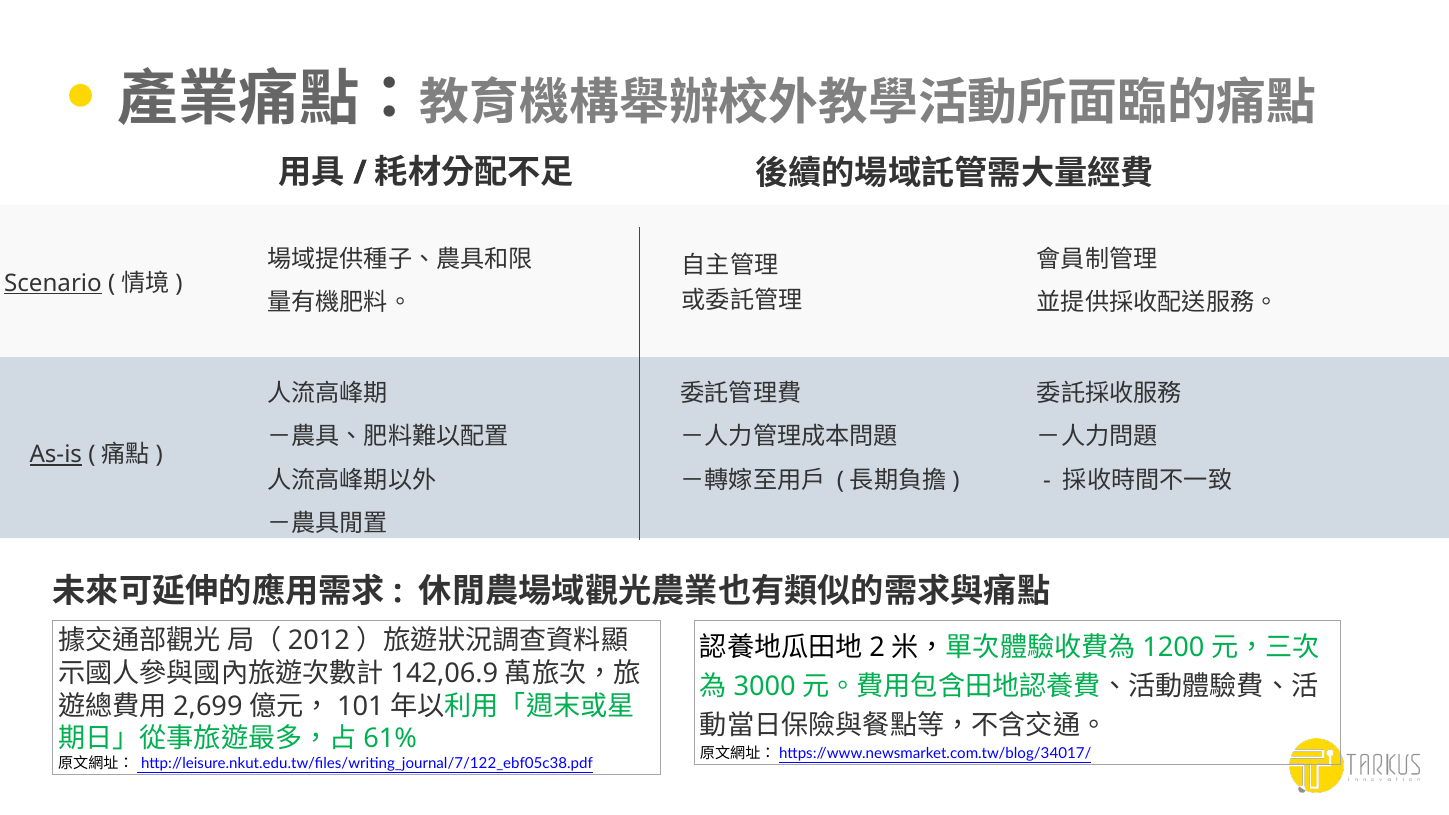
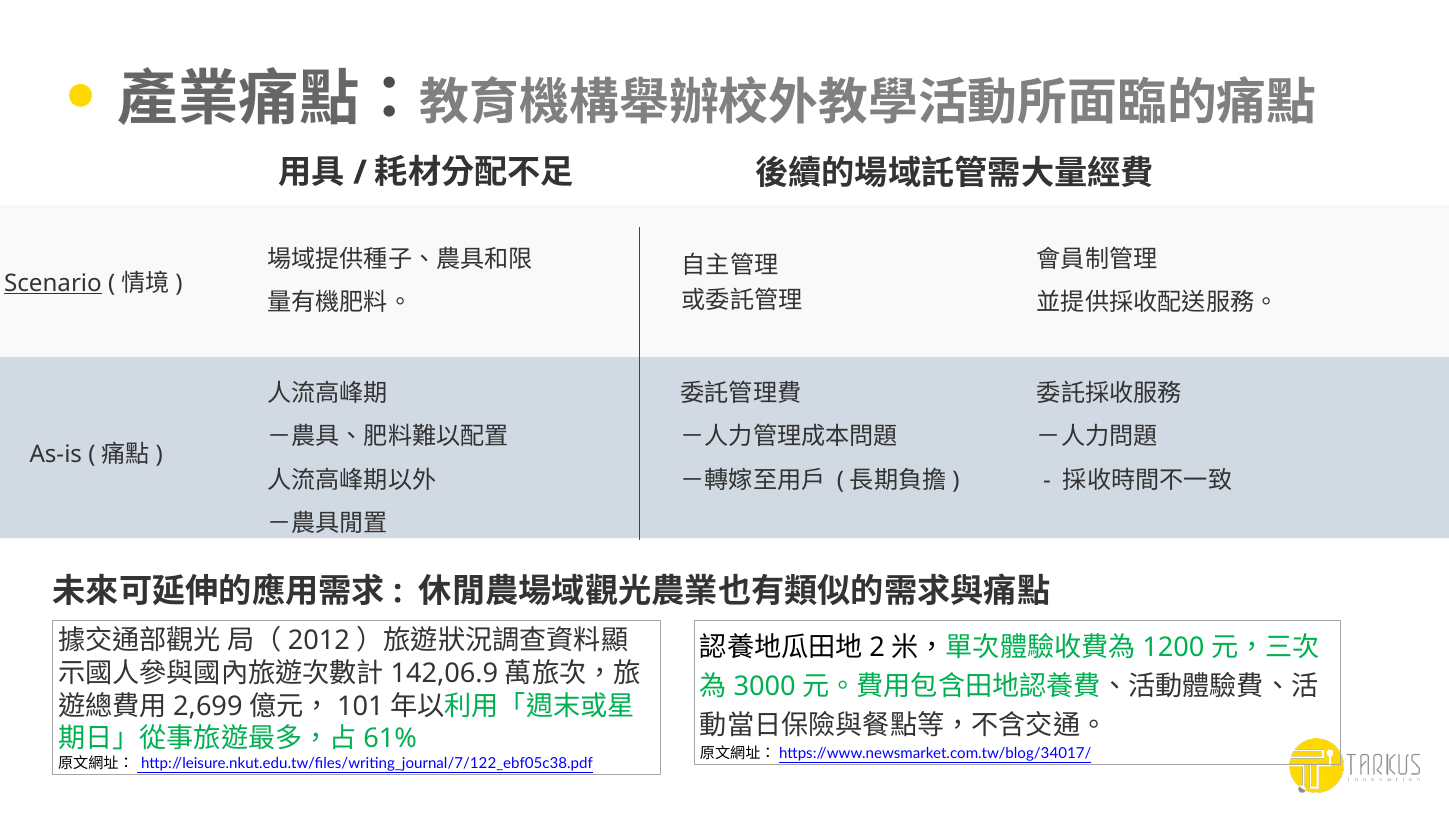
As-is underline: present -> none
